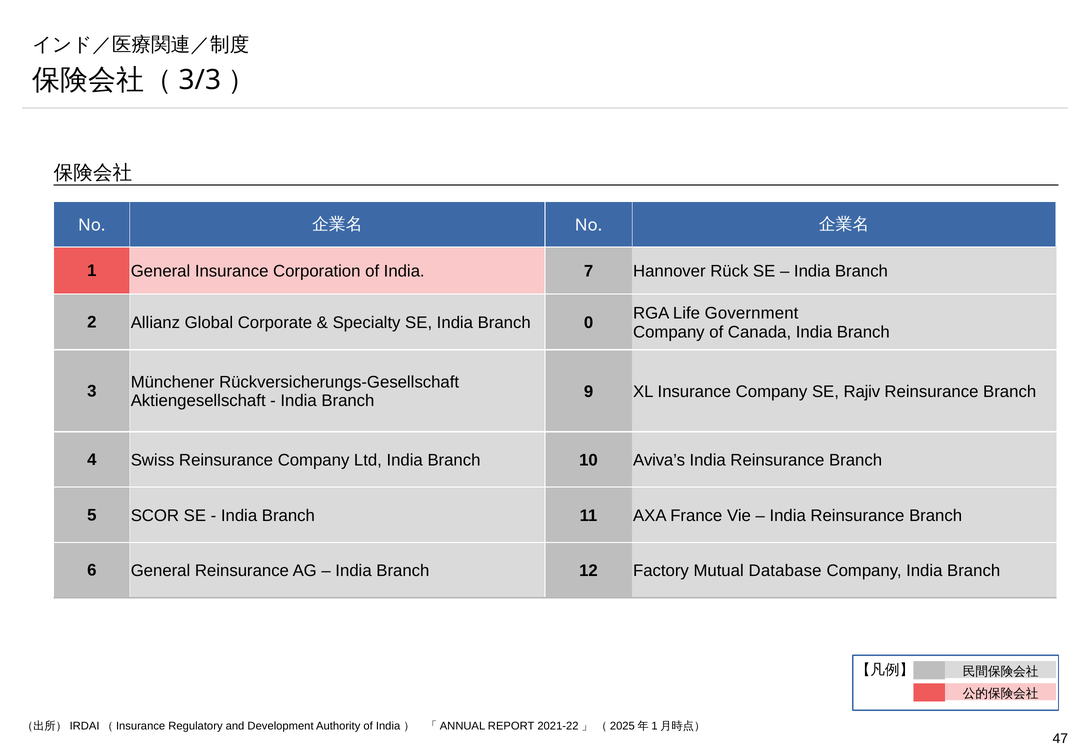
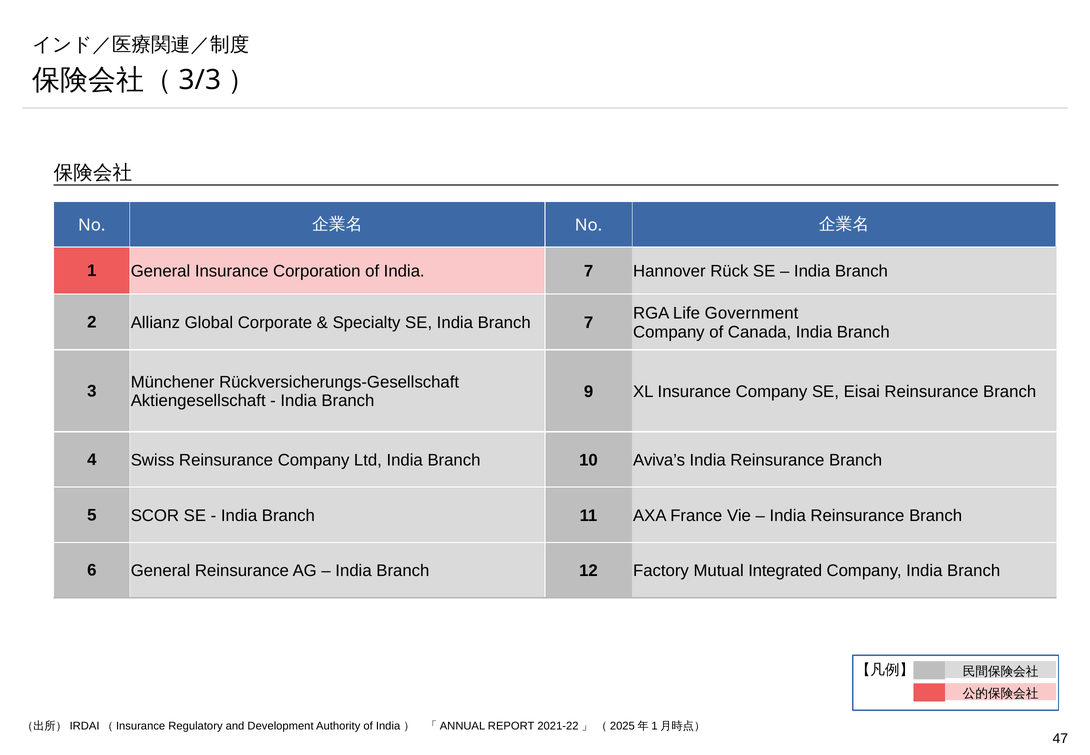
Branch 0: 0 -> 7
Rajiv: Rajiv -> Eisai
Database: Database -> Integrated
